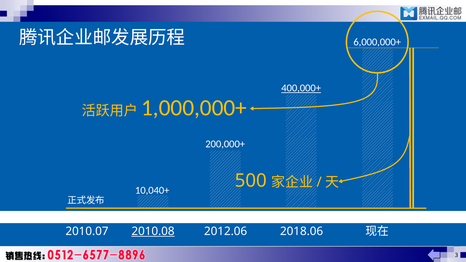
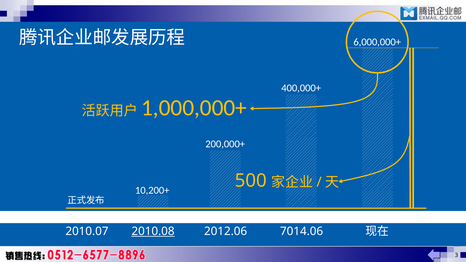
400,000+ underline: present -> none
10,040+: 10,040+ -> 10,200+
2018.06: 2018.06 -> 7014.06
